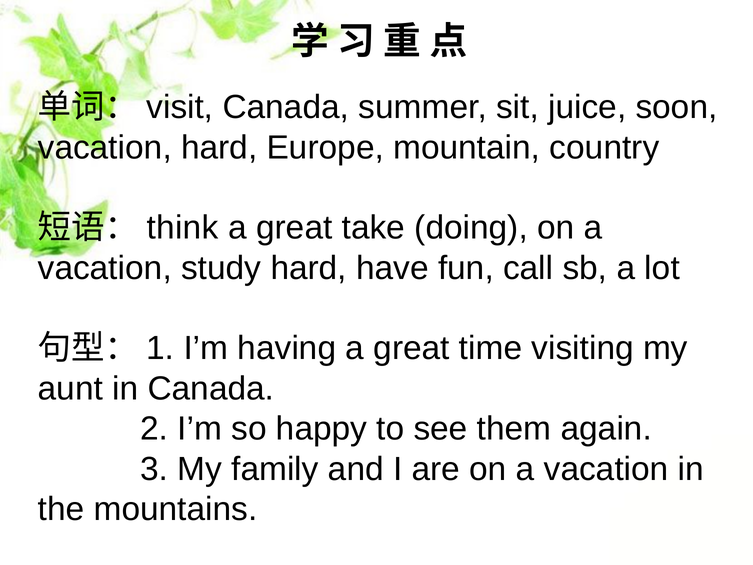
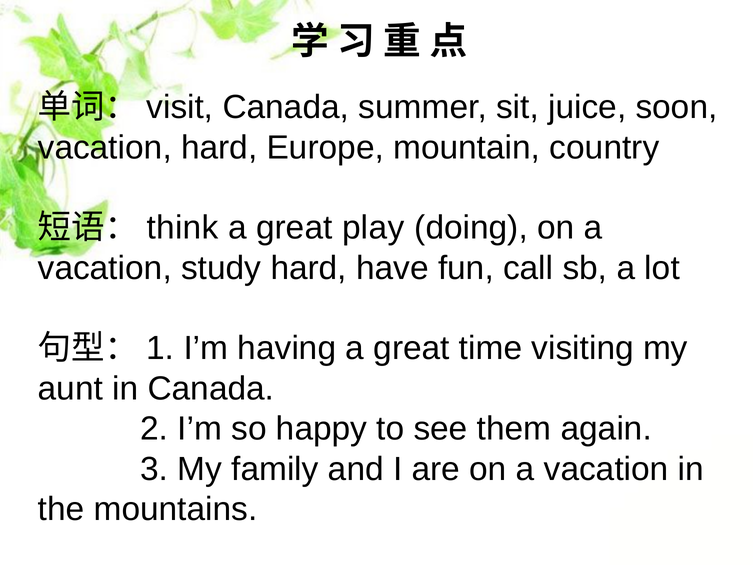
take: take -> play
